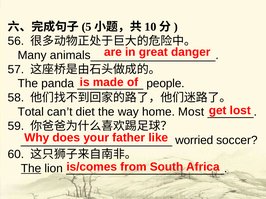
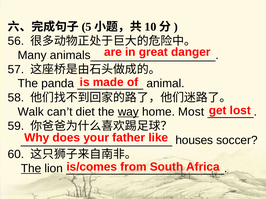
people: people -> animal
Total: Total -> Walk
way underline: none -> present
worried: worried -> houses
